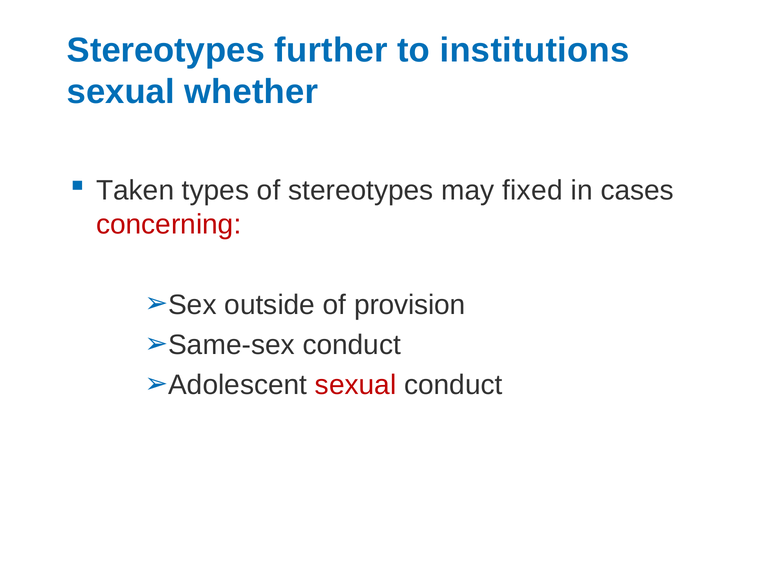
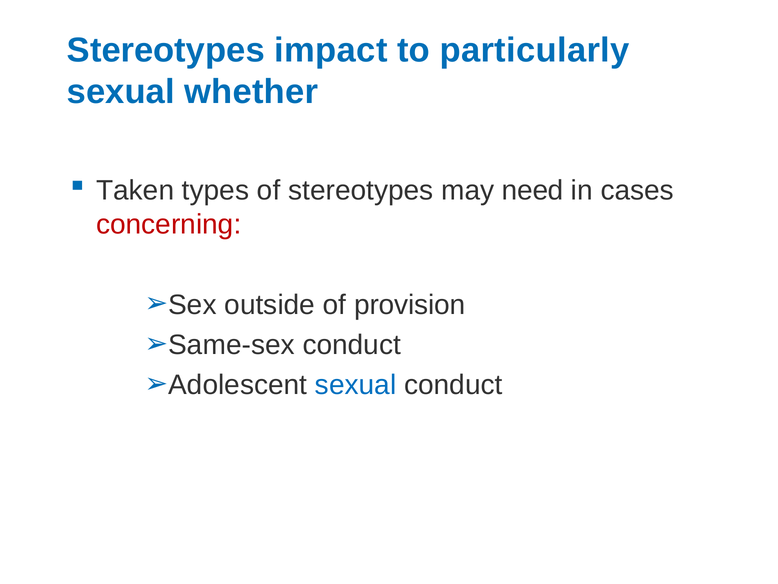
further: further -> impact
institutions: institutions -> particularly
fixed: fixed -> need
sexual at (356, 385) colour: red -> blue
